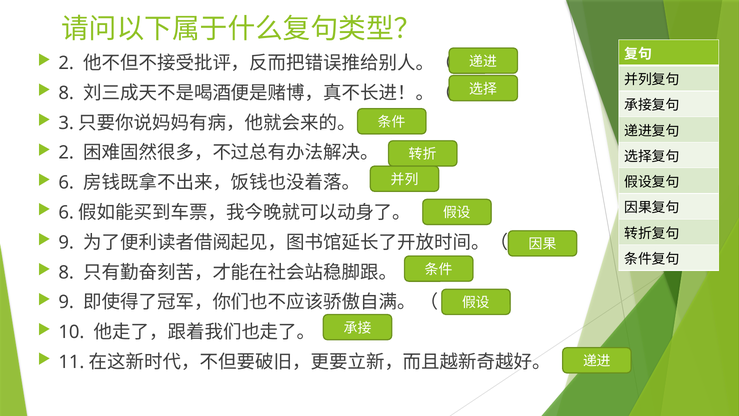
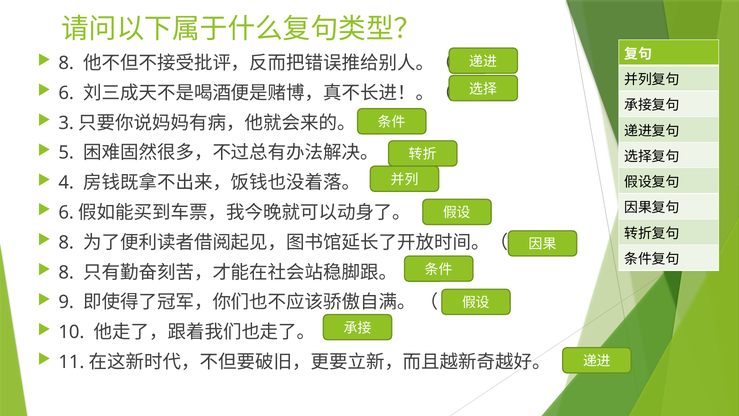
2 at (66, 63): 2 -> 8
8 at (66, 93): 8 -> 6
2 at (66, 153): 2 -> 5
6 at (66, 183): 6 -> 4
9 at (66, 242): 9 -> 8
